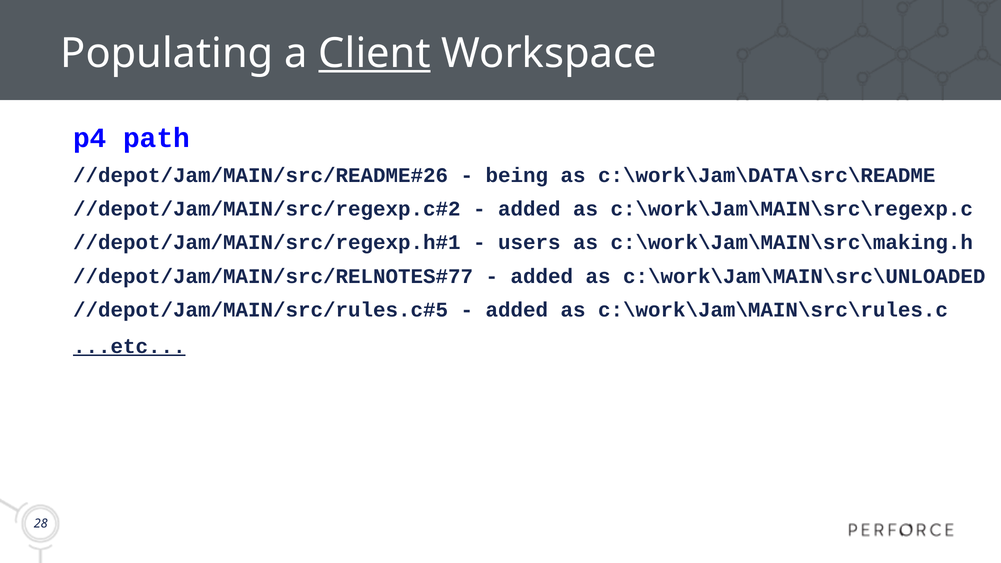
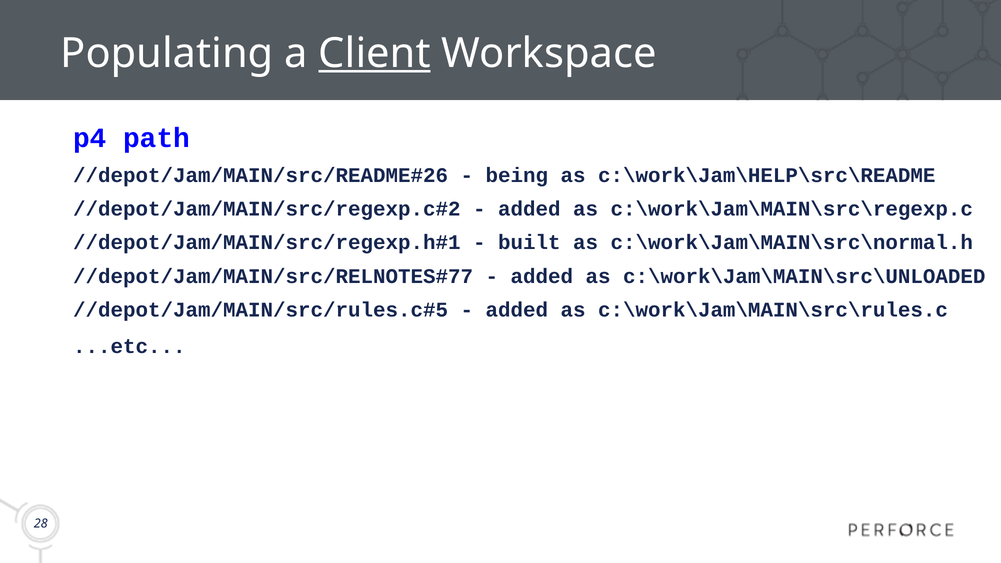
c:\work\Jam\DATA\src\README: c:\work\Jam\DATA\src\README -> c:\work\Jam\HELP\src\README
users: users -> built
c:\work\Jam\MAIN\src\making.h: c:\work\Jam\MAIN\src\making.h -> c:\work\Jam\MAIN\src\normal.h
...etc underline: present -> none
